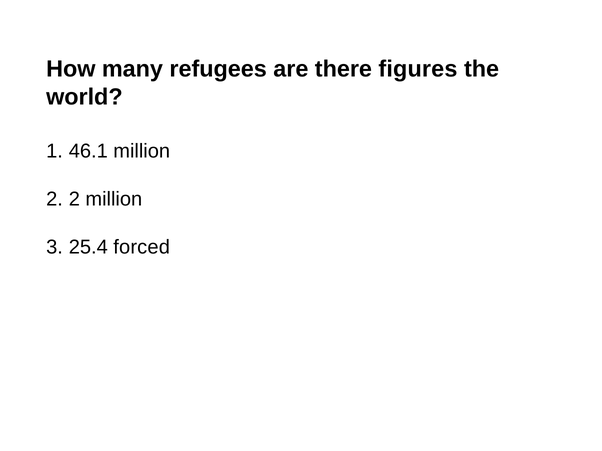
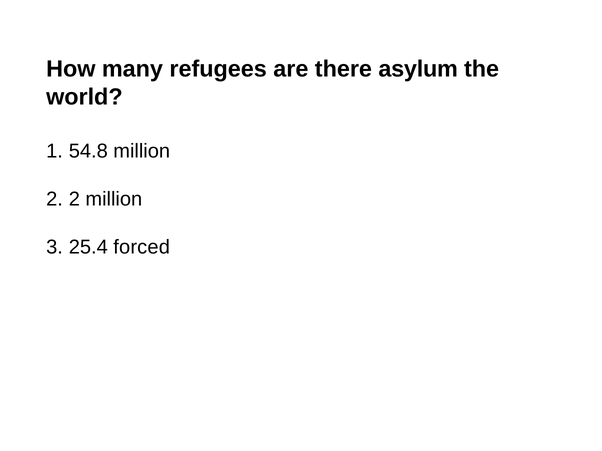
figures: figures -> asylum
46.1: 46.1 -> 54.8
